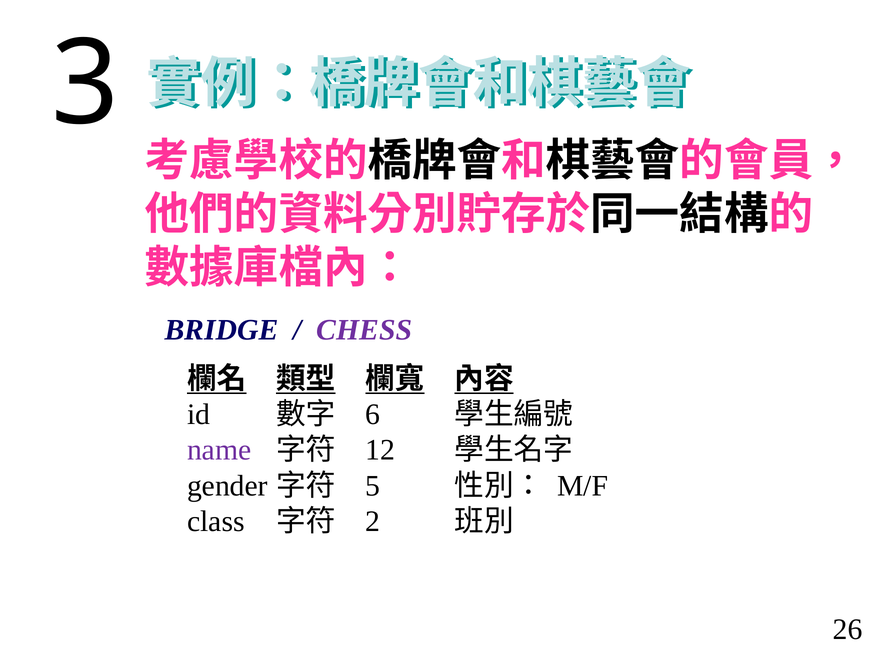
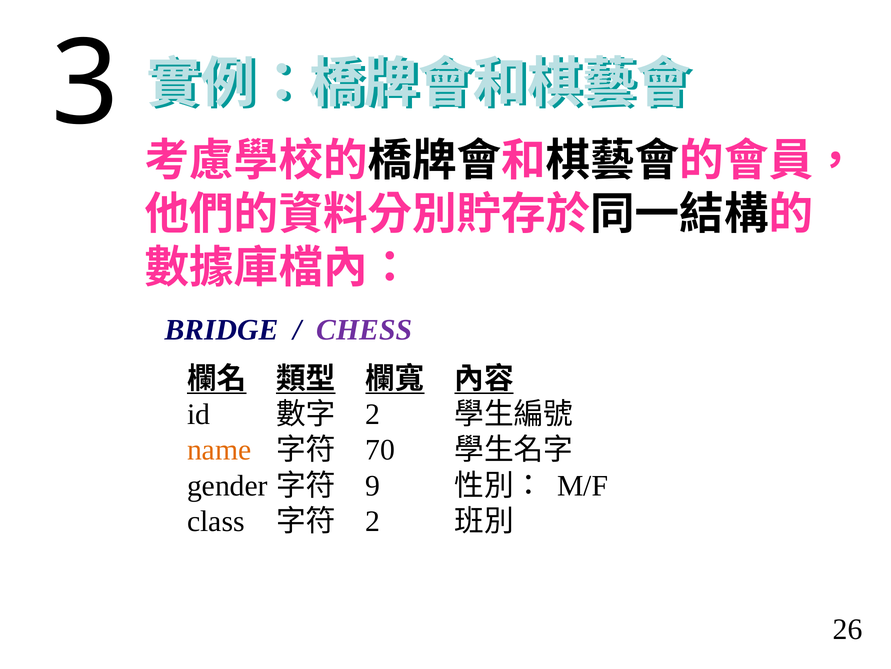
6 at (373, 414): 6 -> 2
name colour: purple -> orange
12: 12 -> 70
5: 5 -> 9
